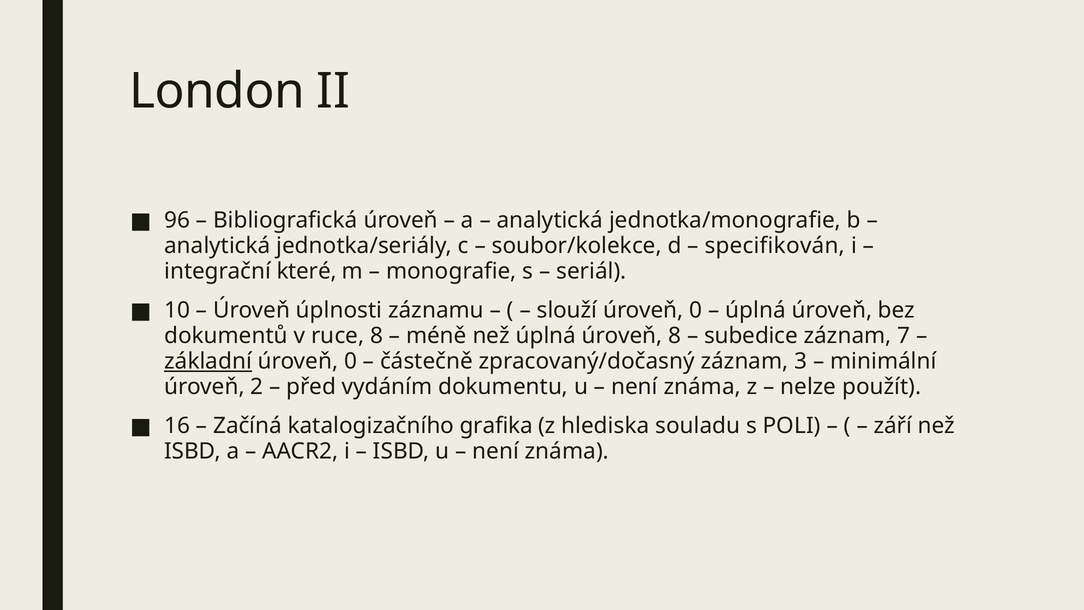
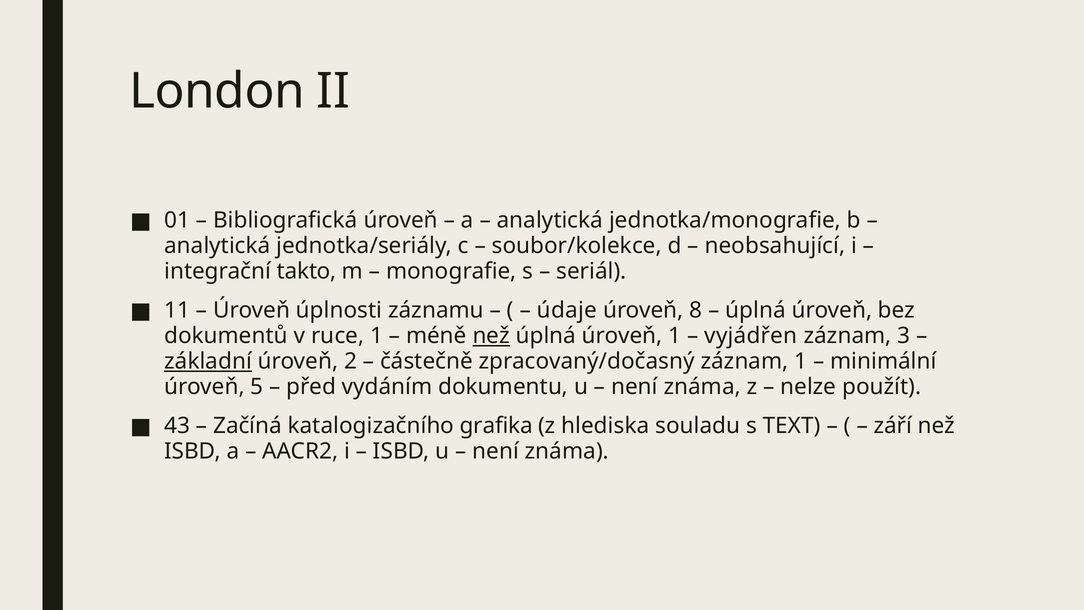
96: 96 -> 01
specifikován: specifikován -> neobsahující
které: které -> takto
10: 10 -> 11
slouží: slouží -> údaje
0 at (696, 310): 0 -> 8
ruce 8: 8 -> 1
než at (491, 336) underline: none -> present
úroveň 8: 8 -> 1
subedice: subedice -> vyjádřen
7: 7 -> 3
0 at (351, 361): 0 -> 2
záznam 3: 3 -> 1
2: 2 -> 5
16: 16 -> 43
POLI: POLI -> TEXT
